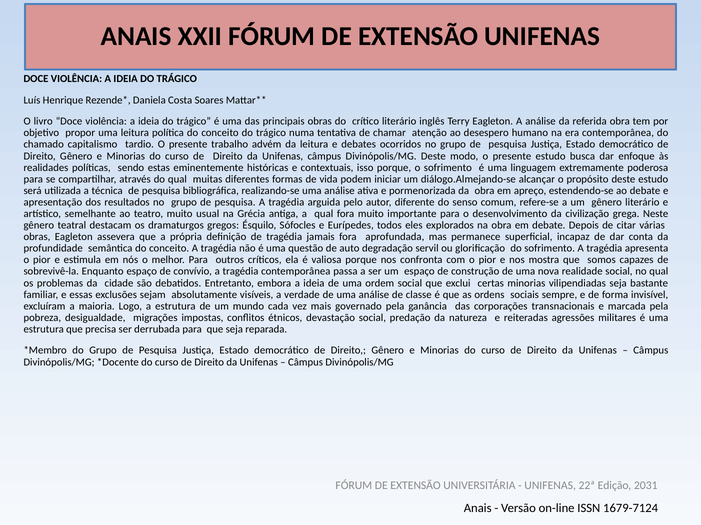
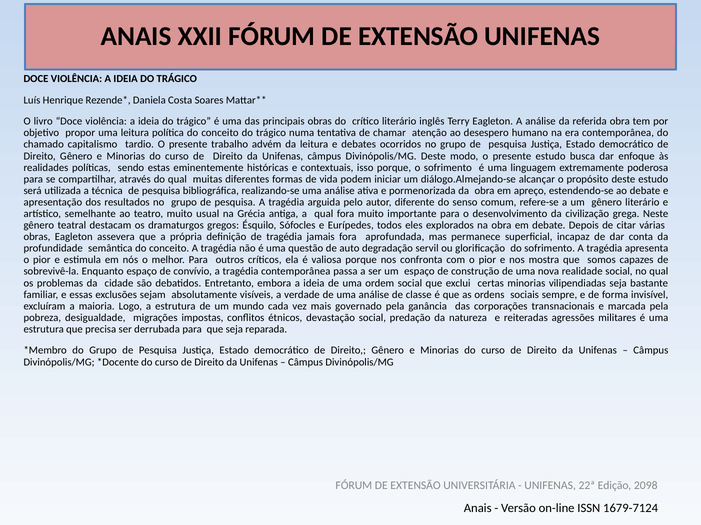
2031: 2031 -> 2098
